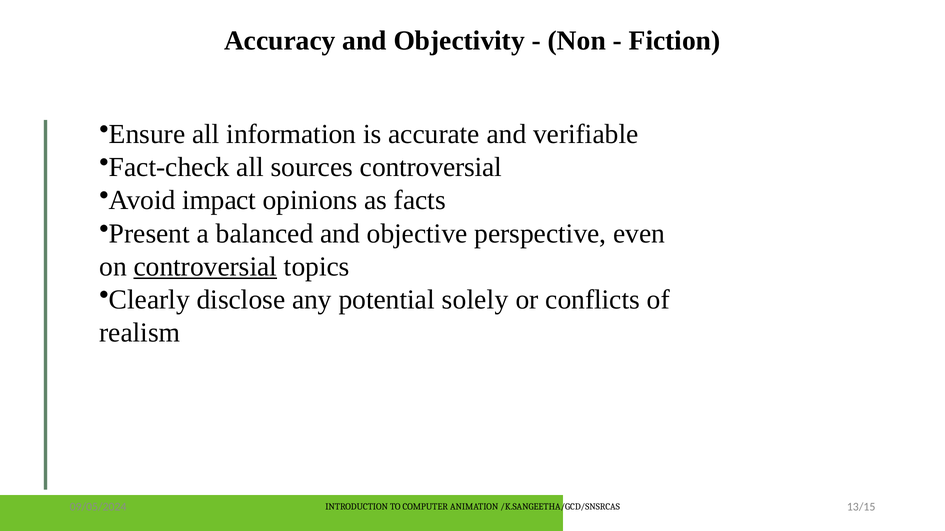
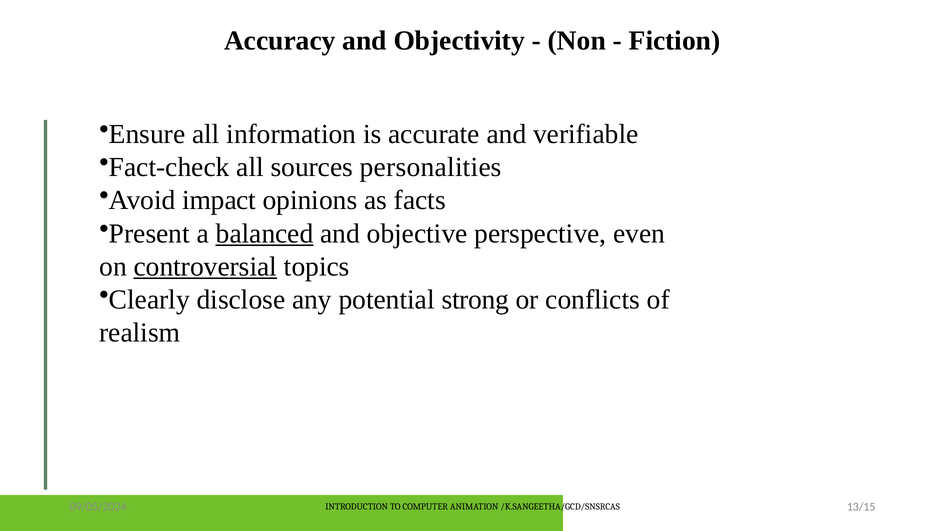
sources controversial: controversial -> personalities
balanced underline: none -> present
solely: solely -> strong
